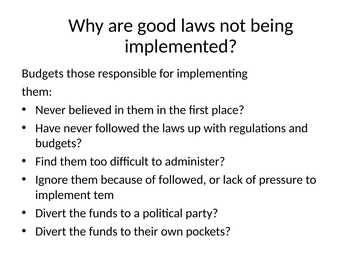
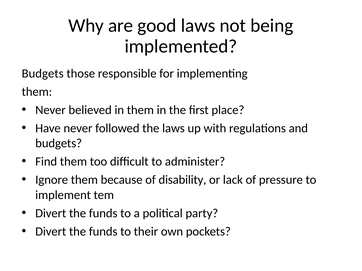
of followed: followed -> disability
